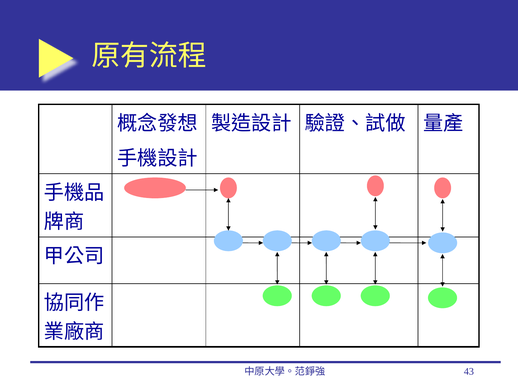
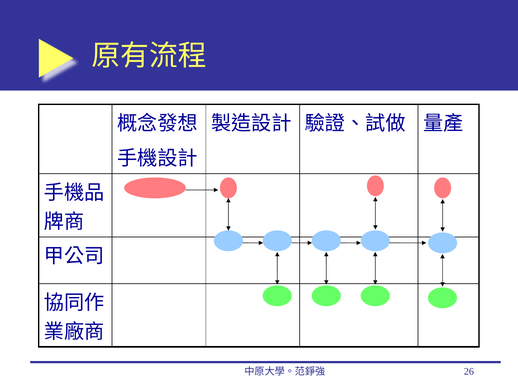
43: 43 -> 26
